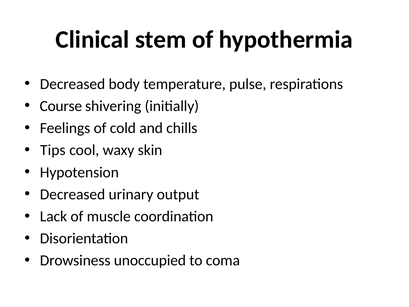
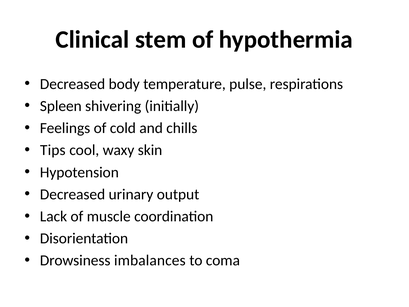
Course: Course -> Spleen
unoccupied: unoccupied -> imbalances
